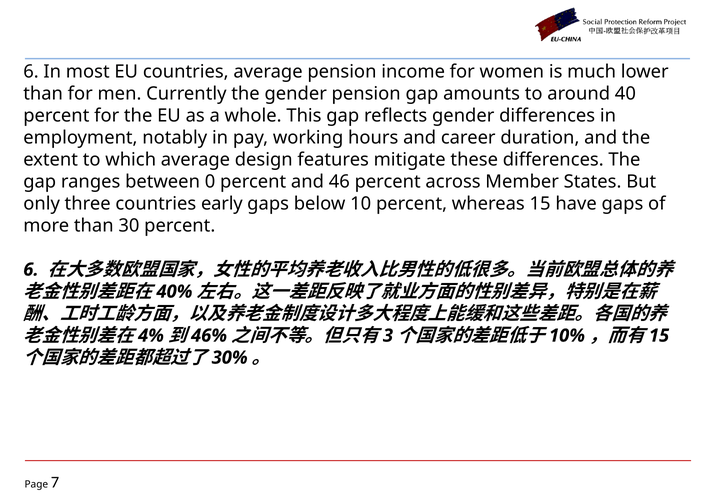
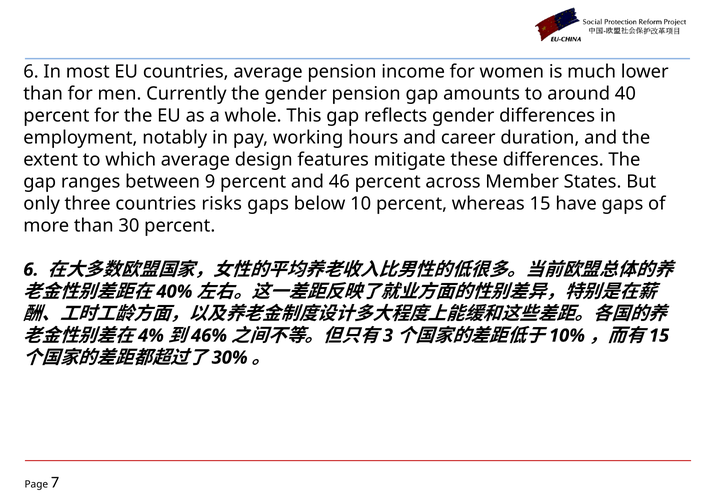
0: 0 -> 9
early: early -> risks
